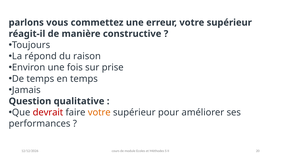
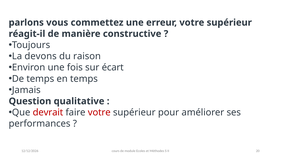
répond: répond -> devons
prise: prise -> écart
votre at (99, 112) colour: orange -> red
